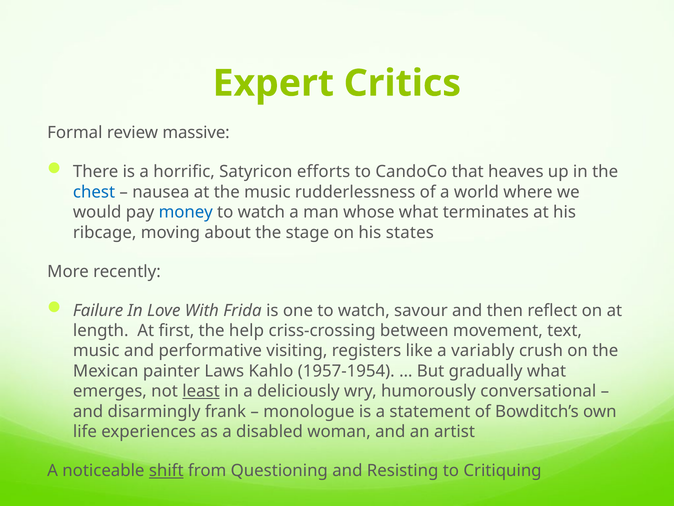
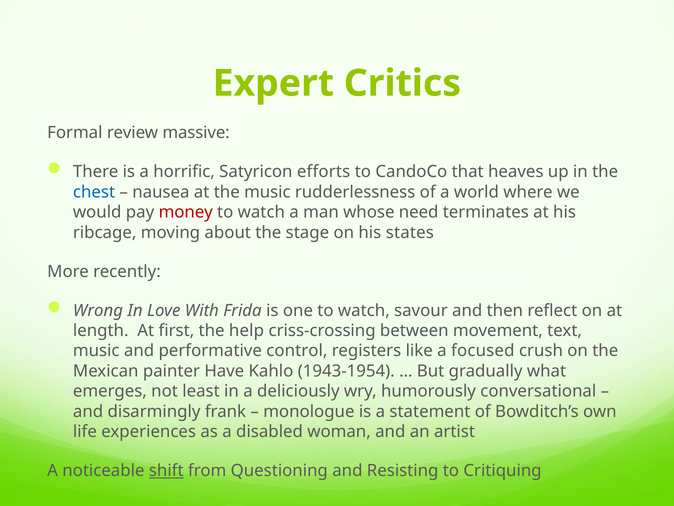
money colour: blue -> red
whose what: what -> need
Failure: Failure -> Wrong
visiting: visiting -> control
variably: variably -> focused
Laws: Laws -> Have
1957-1954: 1957-1954 -> 1943-1954
least underline: present -> none
